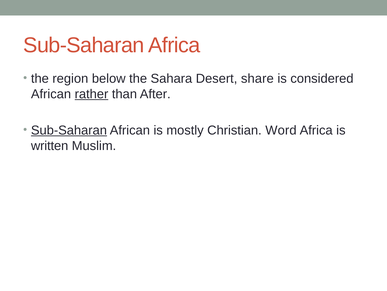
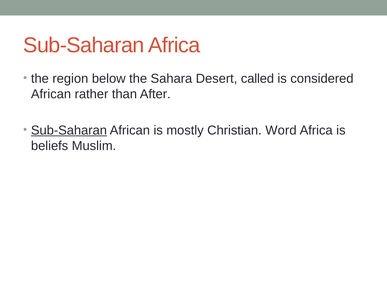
share: share -> called
rather underline: present -> none
written: written -> beliefs
